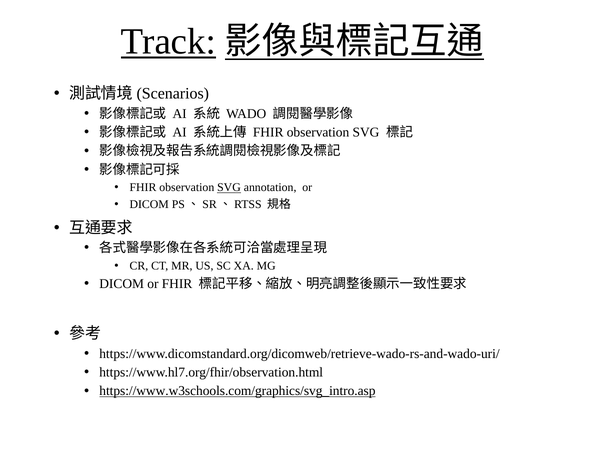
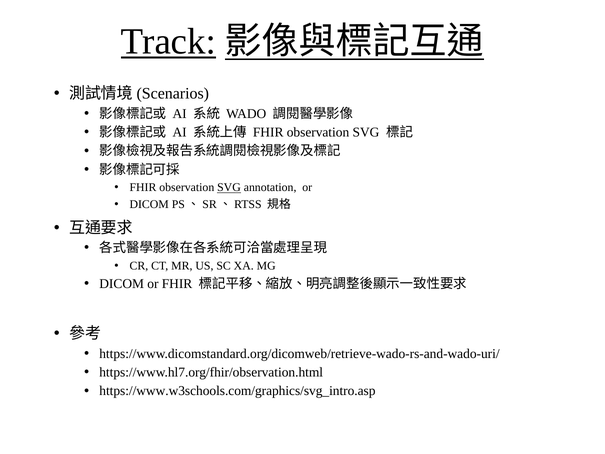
https://www.w3schools.com/graphics/svg_intro.asp underline: present -> none
